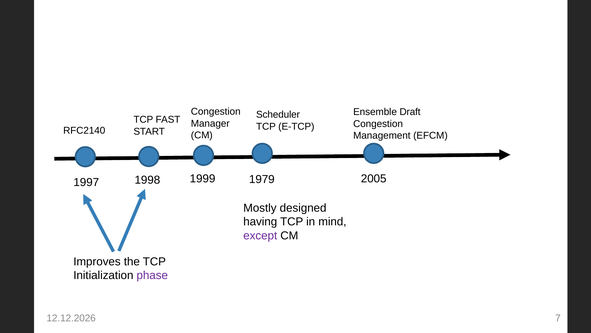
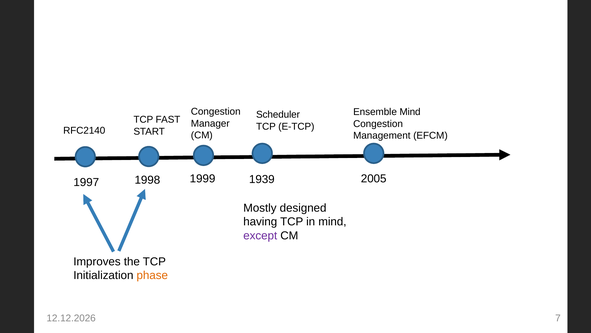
Ensemble Draft: Draft -> Mind
1979: 1979 -> 1939
phase colour: purple -> orange
